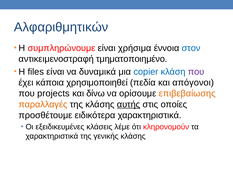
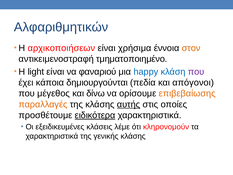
συμπληρώνουμε: συμπληρώνουμε -> αρχικοποιήσεων
στον colour: blue -> orange
files: files -> light
δυναμικά: δυναμικά -> φαναριού
copier: copier -> happy
χρησιμοποιηθεί: χρησιμοποιηθεί -> δημιουργούνται
projects: projects -> μέγεθος
ειδικότερα underline: none -> present
